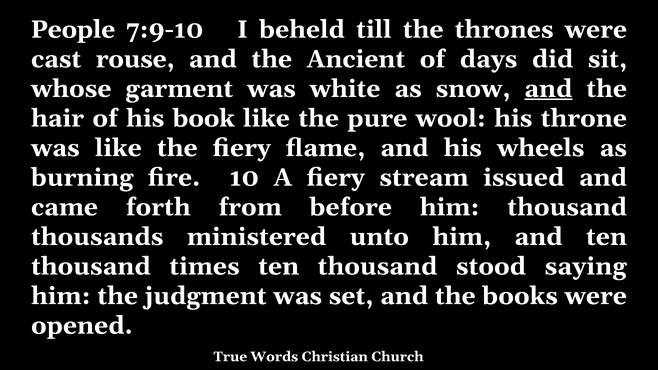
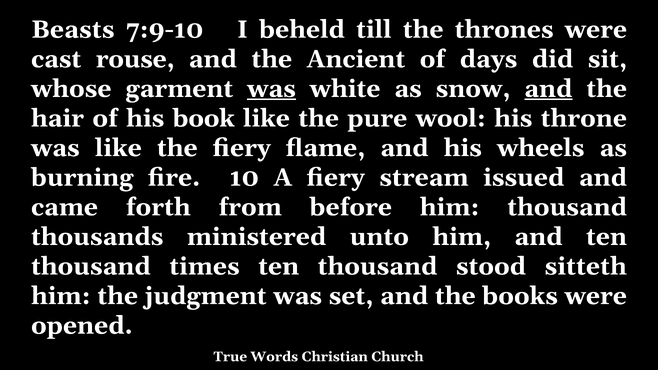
People: People -> Beasts
was at (271, 89) underline: none -> present
saying: saying -> sitteth
